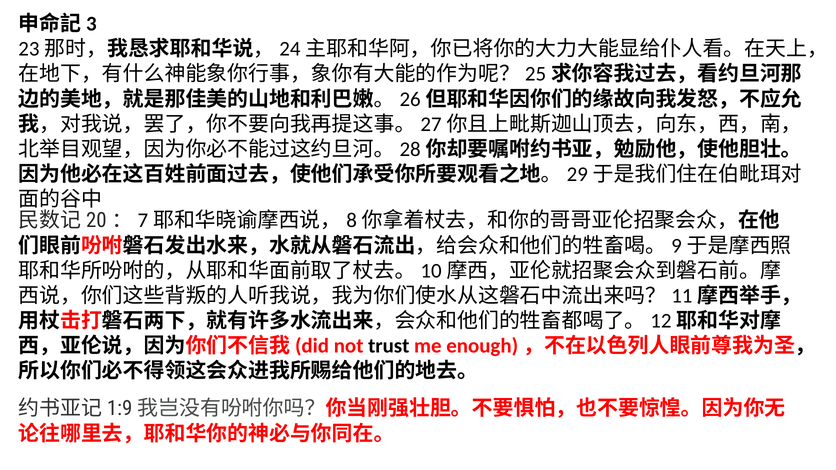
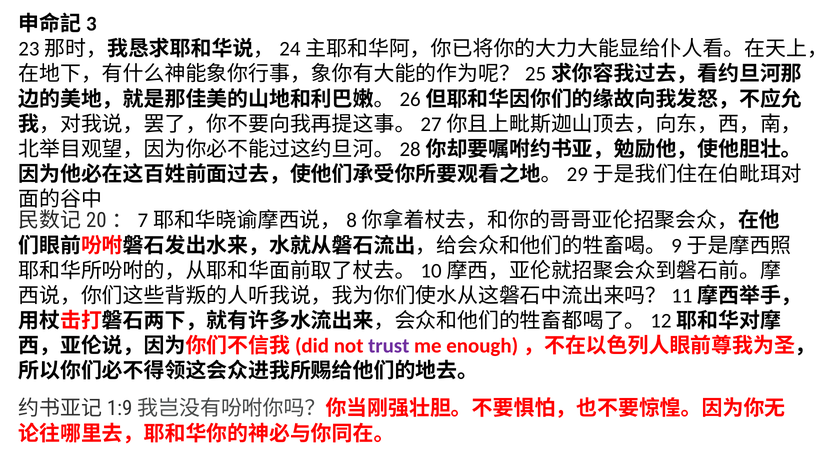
trust colour: black -> purple
